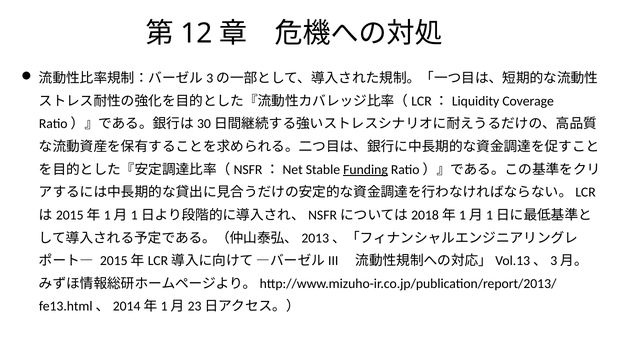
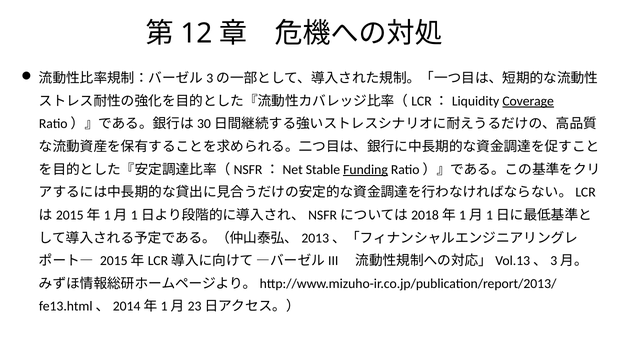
Coverage underline: none -> present
